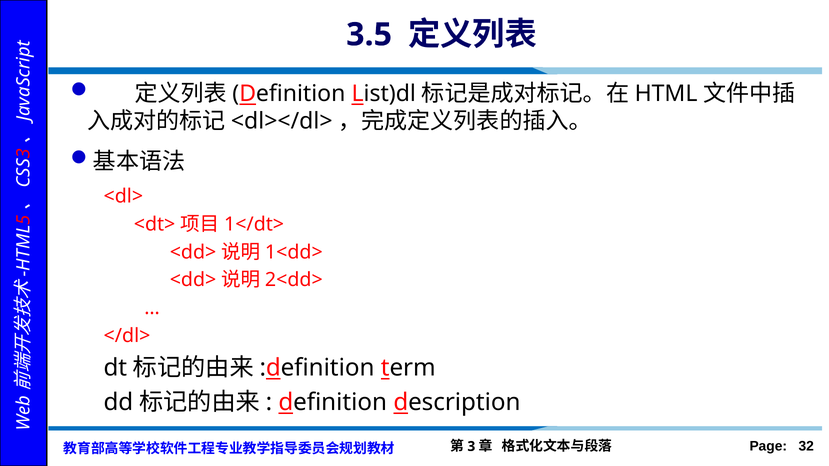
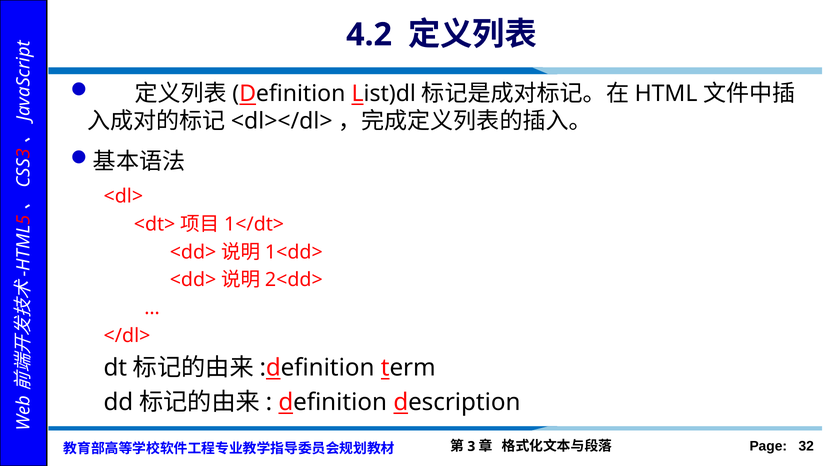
3.5: 3.5 -> 4.2
